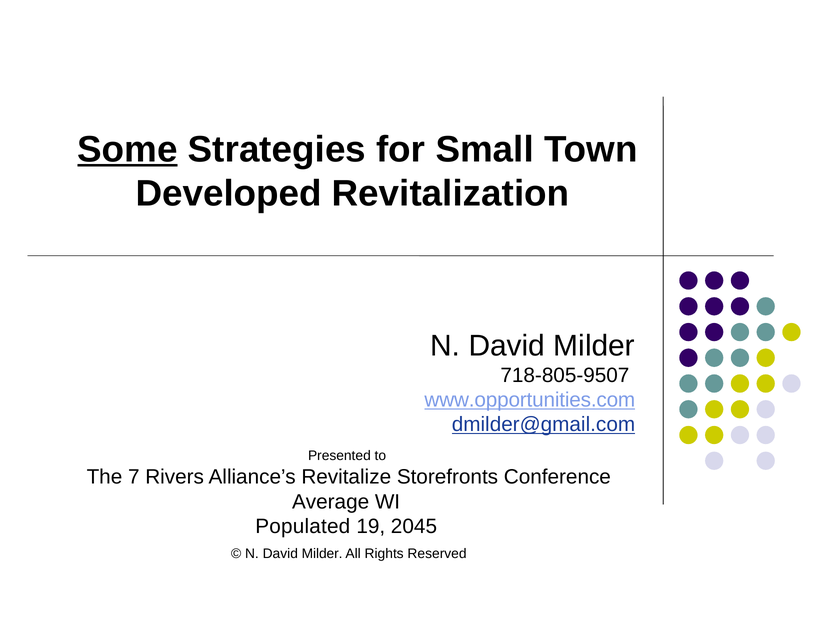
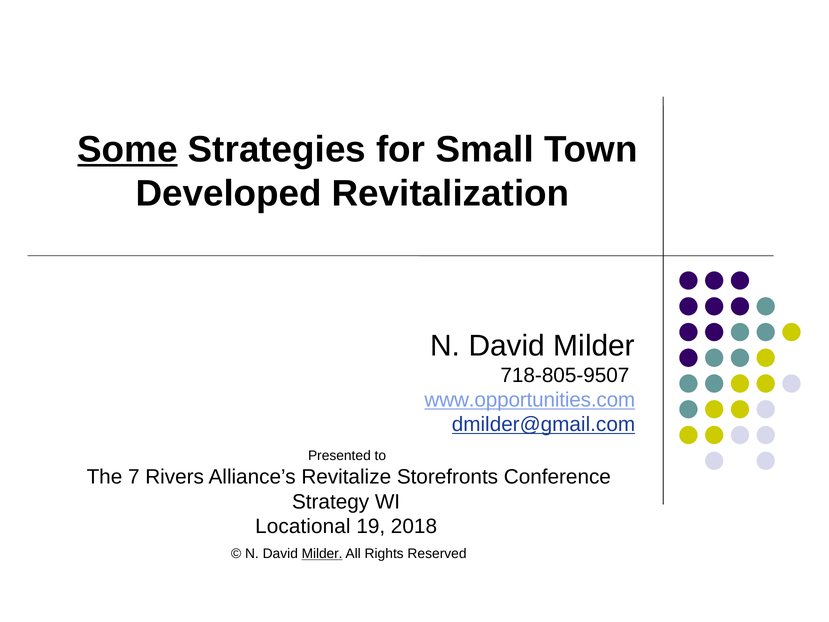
Average: Average -> Strategy
Populated: Populated -> Locational
2045: 2045 -> 2018
Milder at (322, 554) underline: none -> present
